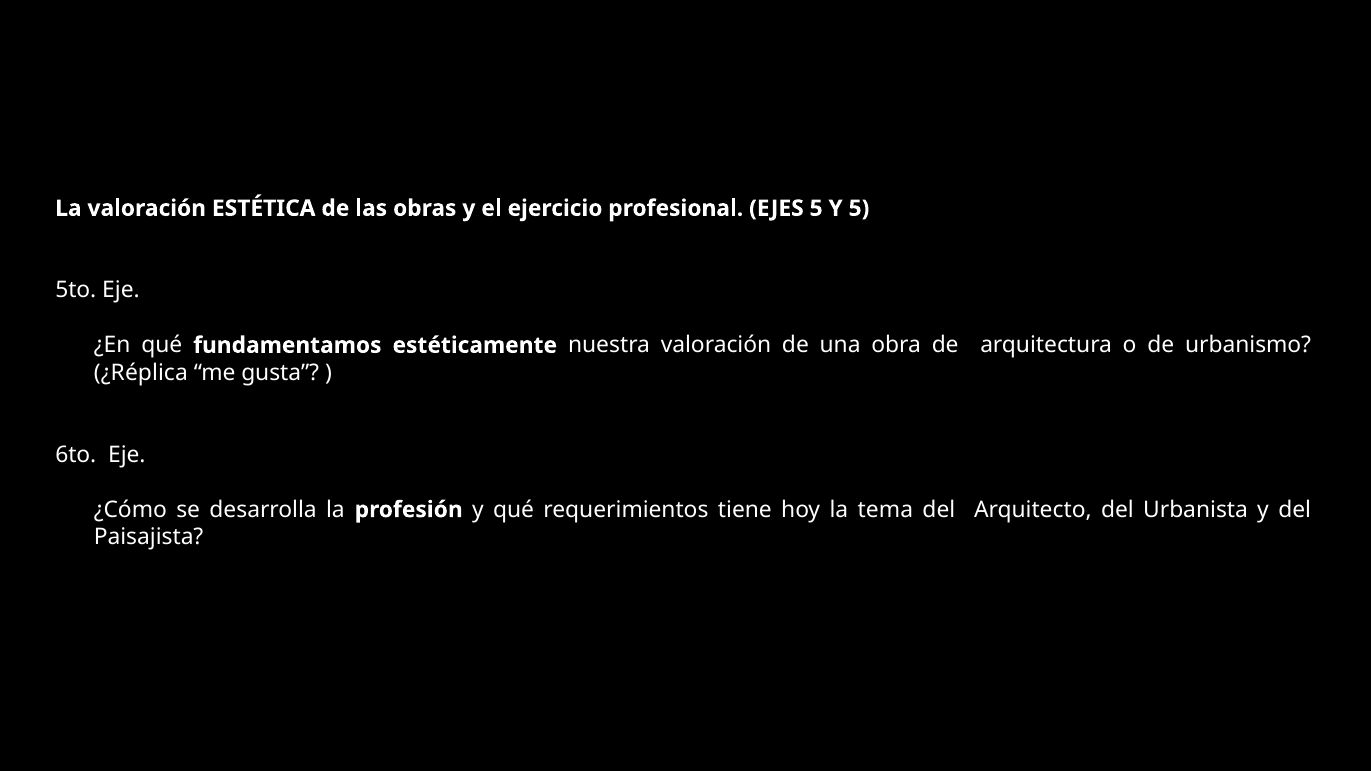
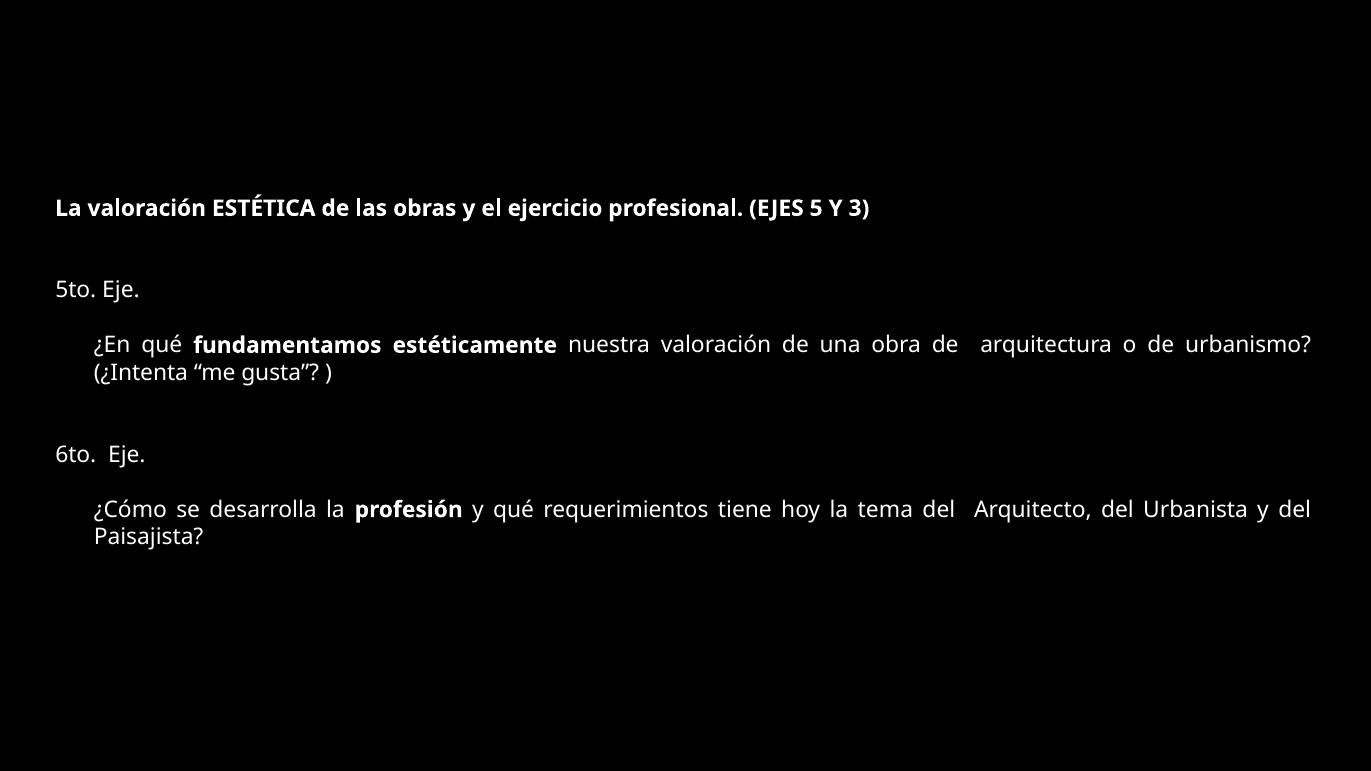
Y 5: 5 -> 3
¿Réplica: ¿Réplica -> ¿Intenta
